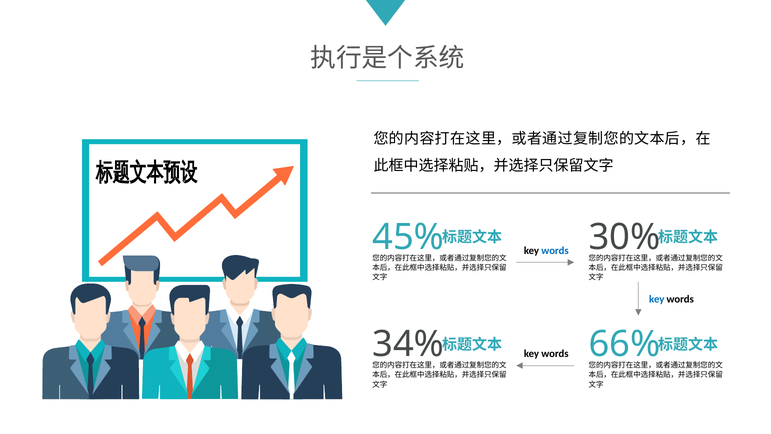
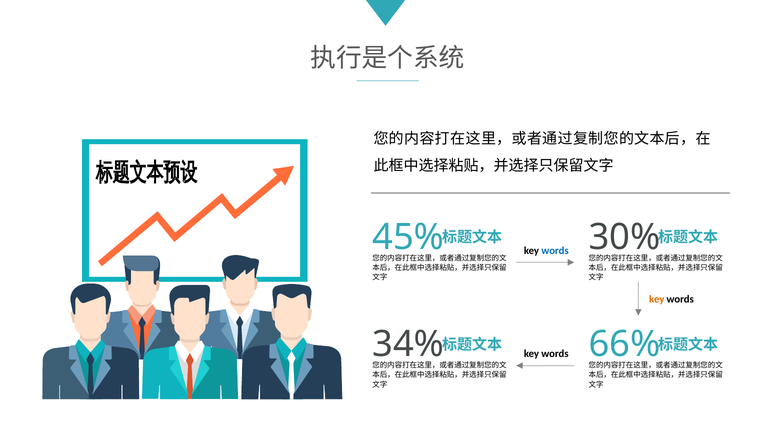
key at (657, 299) colour: blue -> orange
